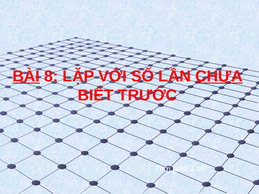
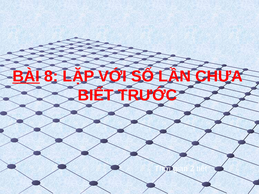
CHƯA underline: present -> none
